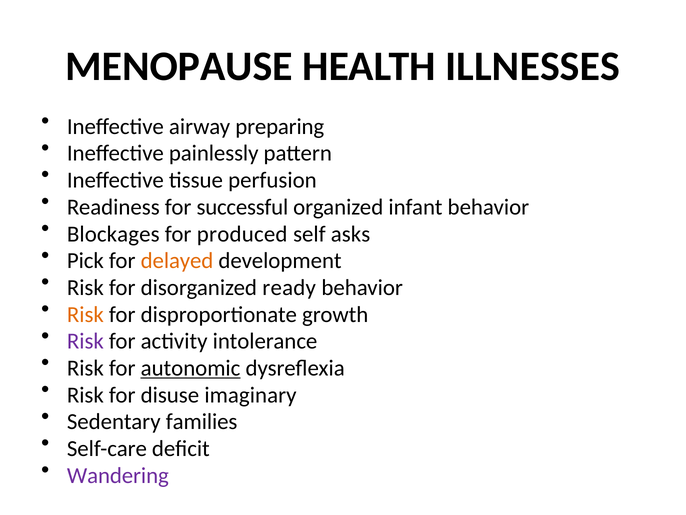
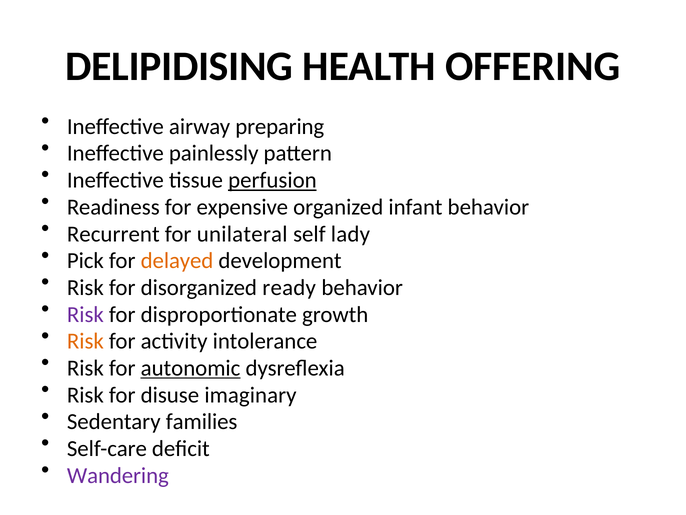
MENOPAUSE: MENOPAUSE -> DELIPIDISING
ILLNESSES: ILLNESSES -> OFFERING
perfusion underline: none -> present
successful: successful -> expensive
Blockages: Blockages -> Recurrent
produced: produced -> unilateral
asks: asks -> lady
Risk at (85, 314) colour: orange -> purple
Risk at (85, 341) colour: purple -> orange
